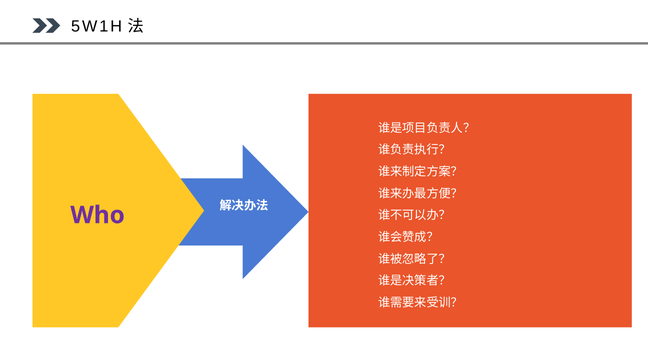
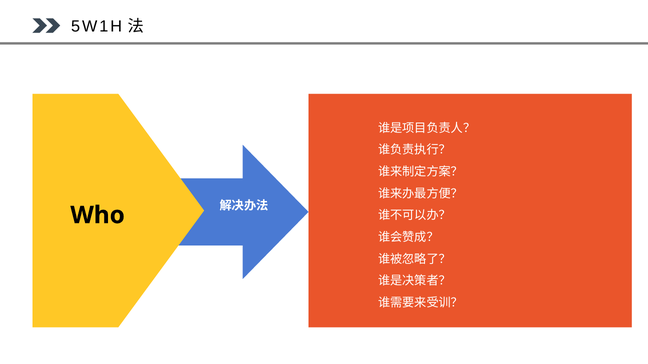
Who colour: purple -> black
